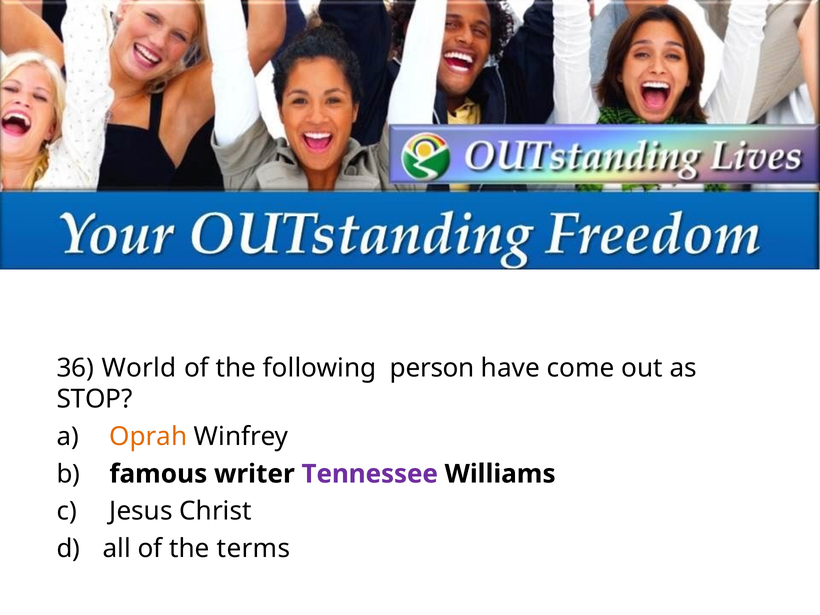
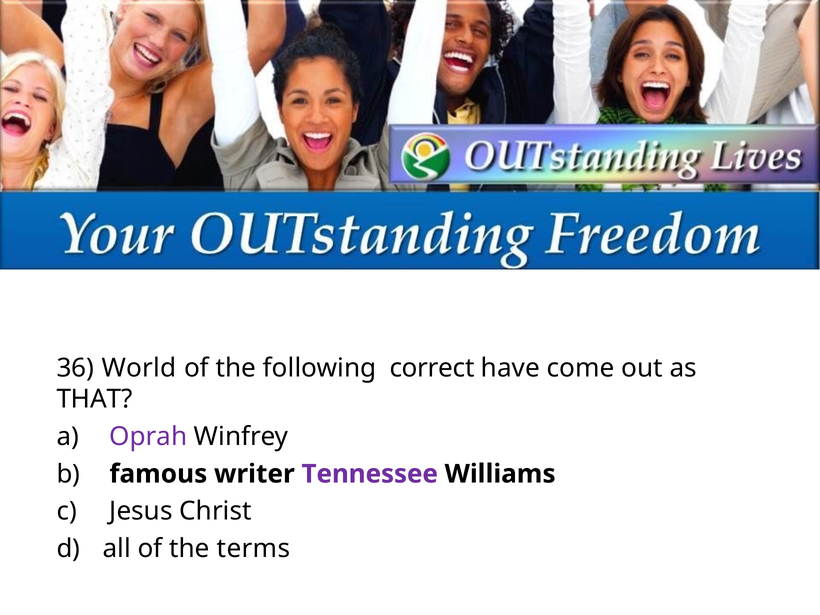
person: person -> correct
STOP: STOP -> THAT
Oprah colour: orange -> purple
